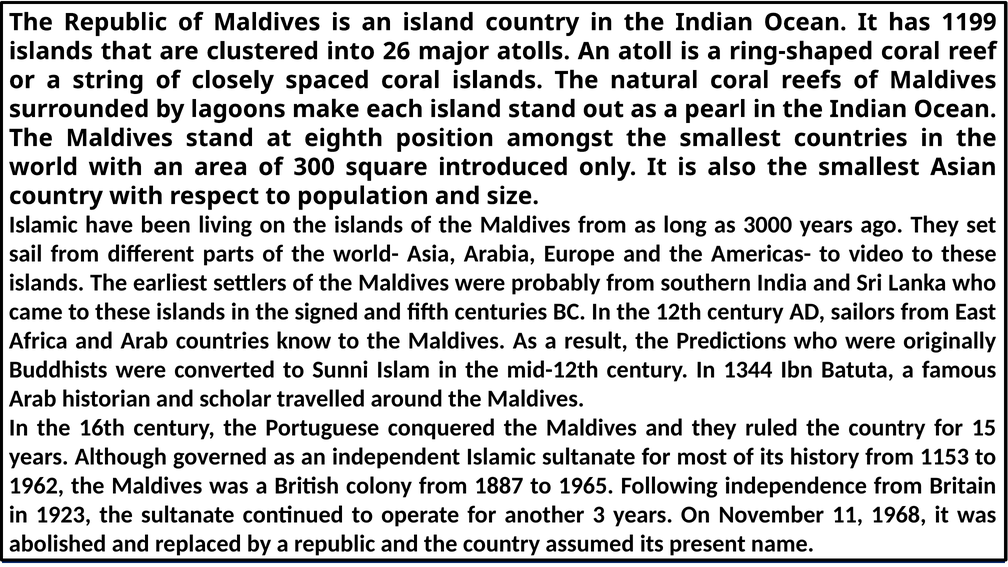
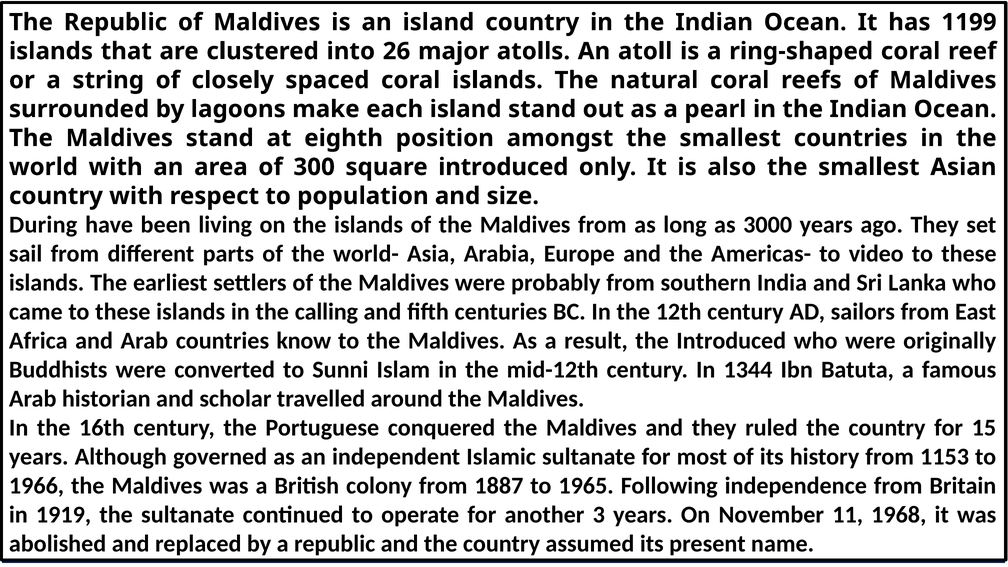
Islamic at (43, 225): Islamic -> During
signed: signed -> calling
the Predictions: Predictions -> Introduced
1962: 1962 -> 1966
1923: 1923 -> 1919
